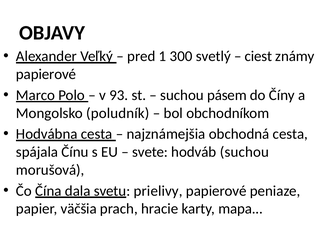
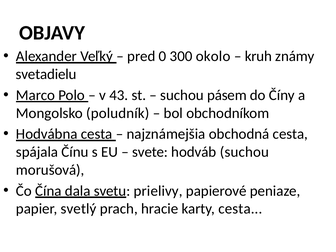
1: 1 -> 0
svetlý: svetlý -> okolo
ciest: ciest -> kruh
papierové at (46, 74): papierové -> svetadielu
93: 93 -> 43
väčšia: väčšia -> svetlý
karty mapa: mapa -> cesta
